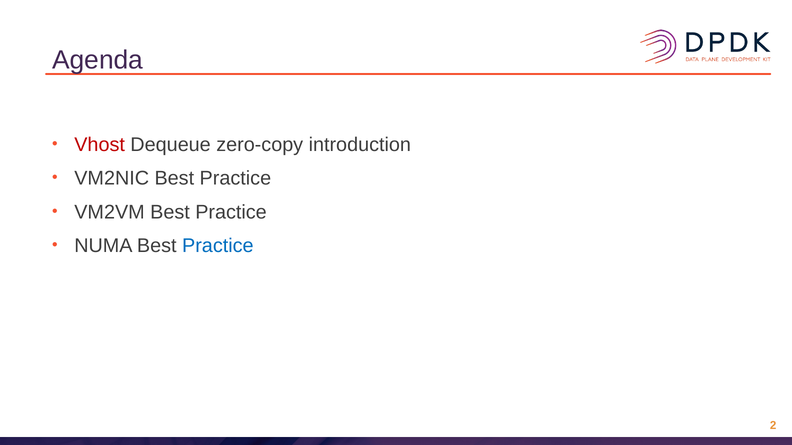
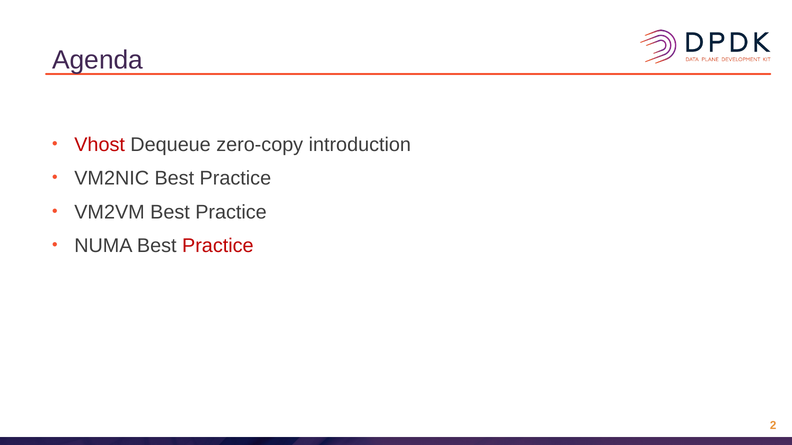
Practice at (218, 246) colour: blue -> red
